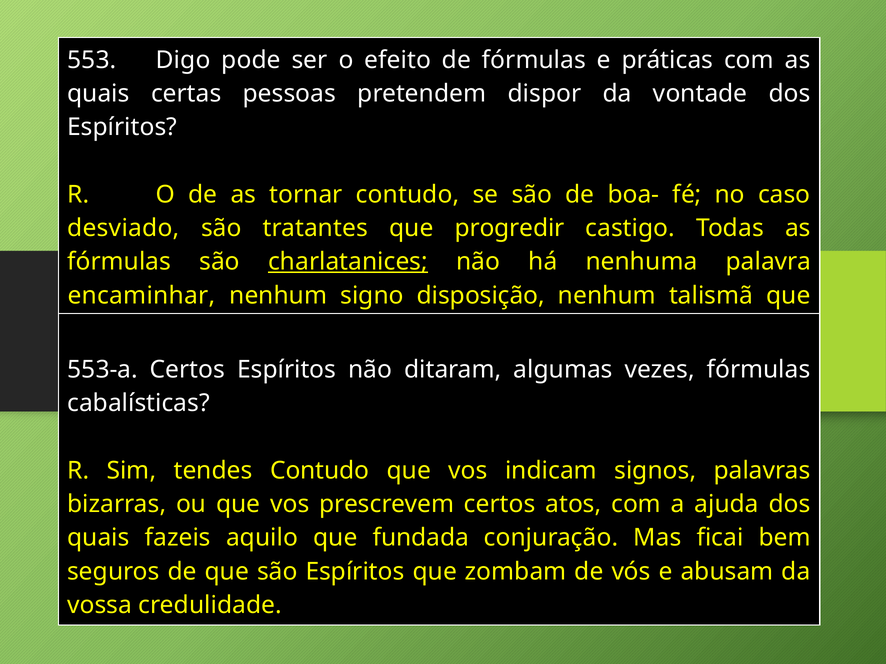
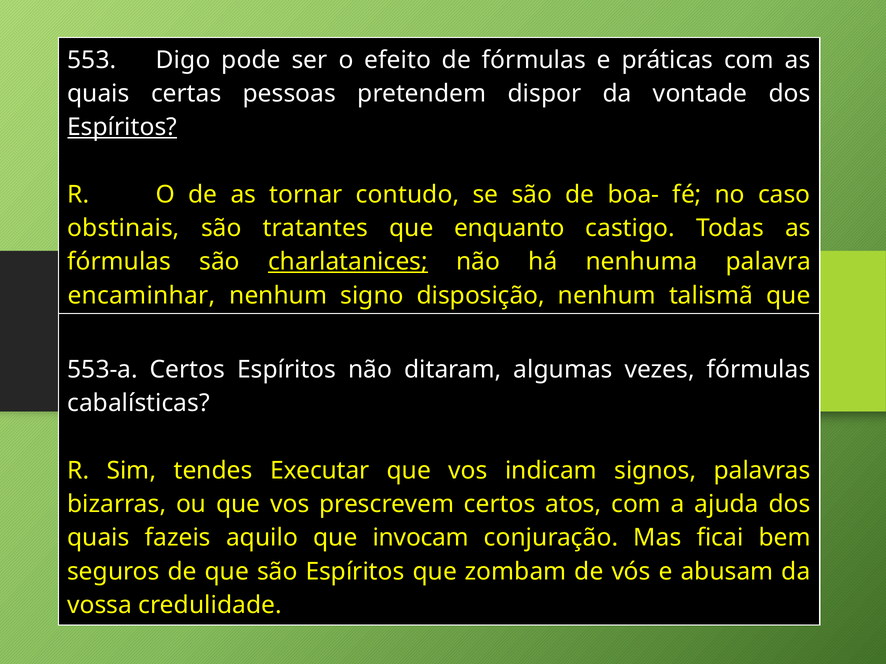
Espíritos at (122, 127) underline: none -> present
desviado: desviado -> obstinais
progredir: progredir -> enquanto
tendes Contudo: Contudo -> Executar
fundada: fundada -> invocam
